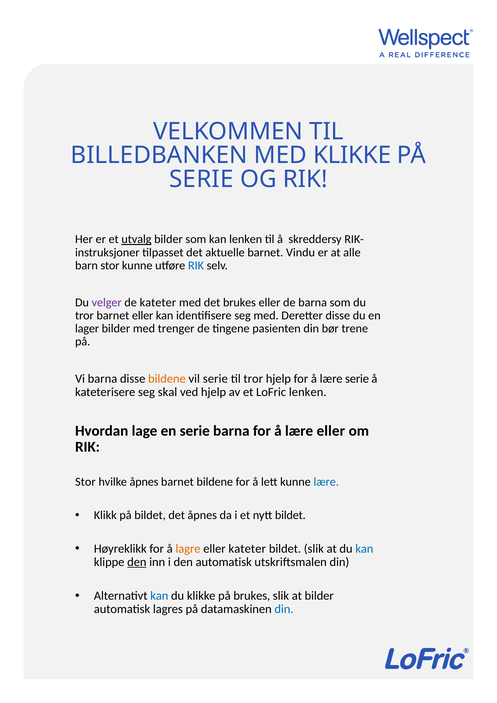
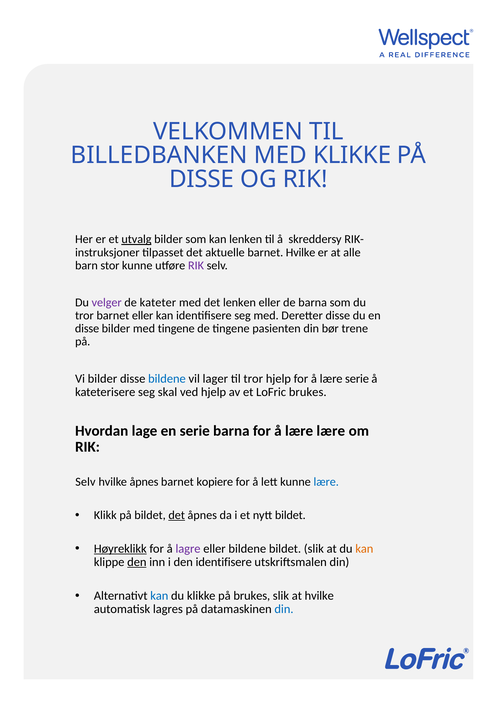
SERIE at (201, 179): SERIE -> DISSE
barnet Vindu: Vindu -> Hvilke
RIK at (196, 265) colour: blue -> purple
det brukes: brukes -> lenken
lager at (87, 328): lager -> disse
med trenger: trenger -> tingene
Vi barna: barna -> bilder
bildene at (167, 379) colour: orange -> blue
vil serie: serie -> lager
LoFric lenken: lenken -> brukes
lære eller: eller -> lære
Stor at (85, 482): Stor -> Selv
barnet bildene: bildene -> kopiere
det at (177, 515) underline: none -> present
Høyreklikk underline: none -> present
lagre colour: orange -> purple
eller kateter: kateter -> bildene
kan at (364, 549) colour: blue -> orange
den automatisk: automatisk -> identifisere
at bilder: bilder -> hvilke
